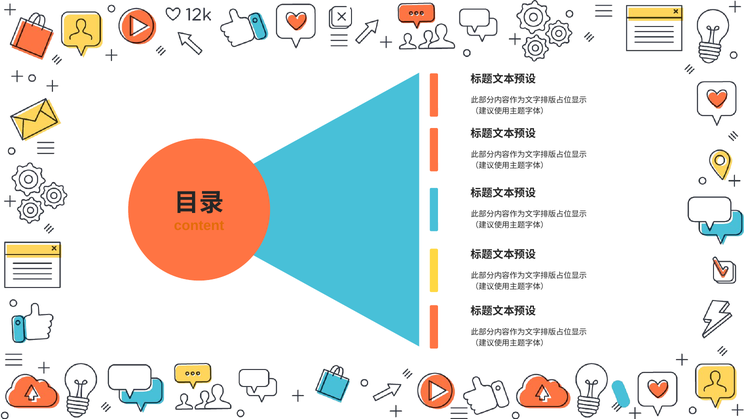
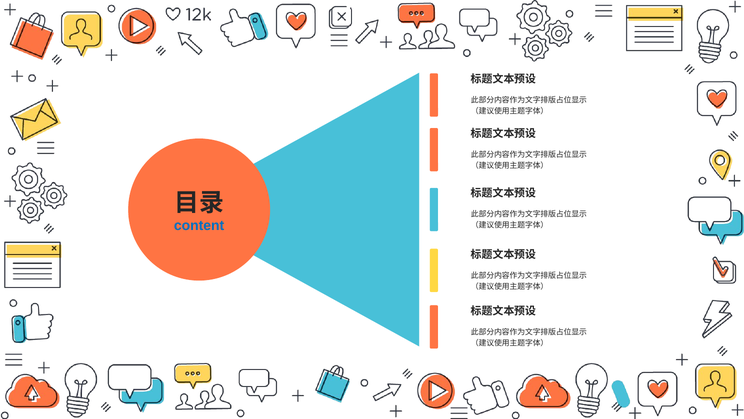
content colour: orange -> blue
